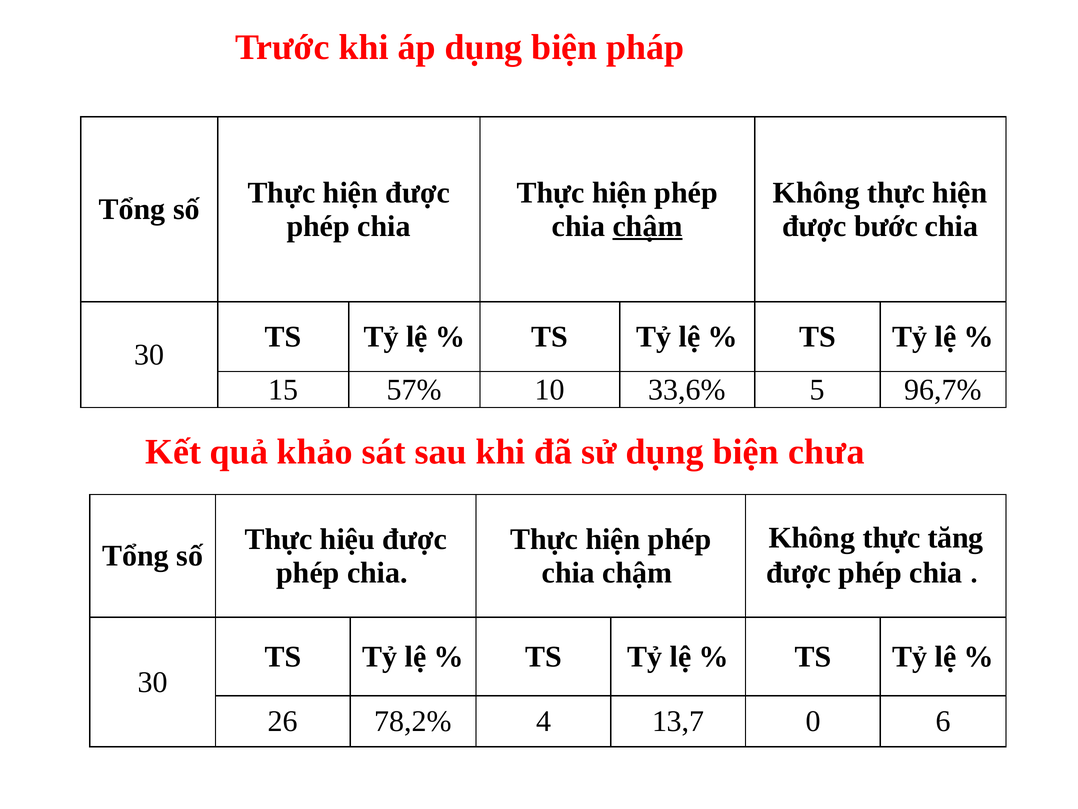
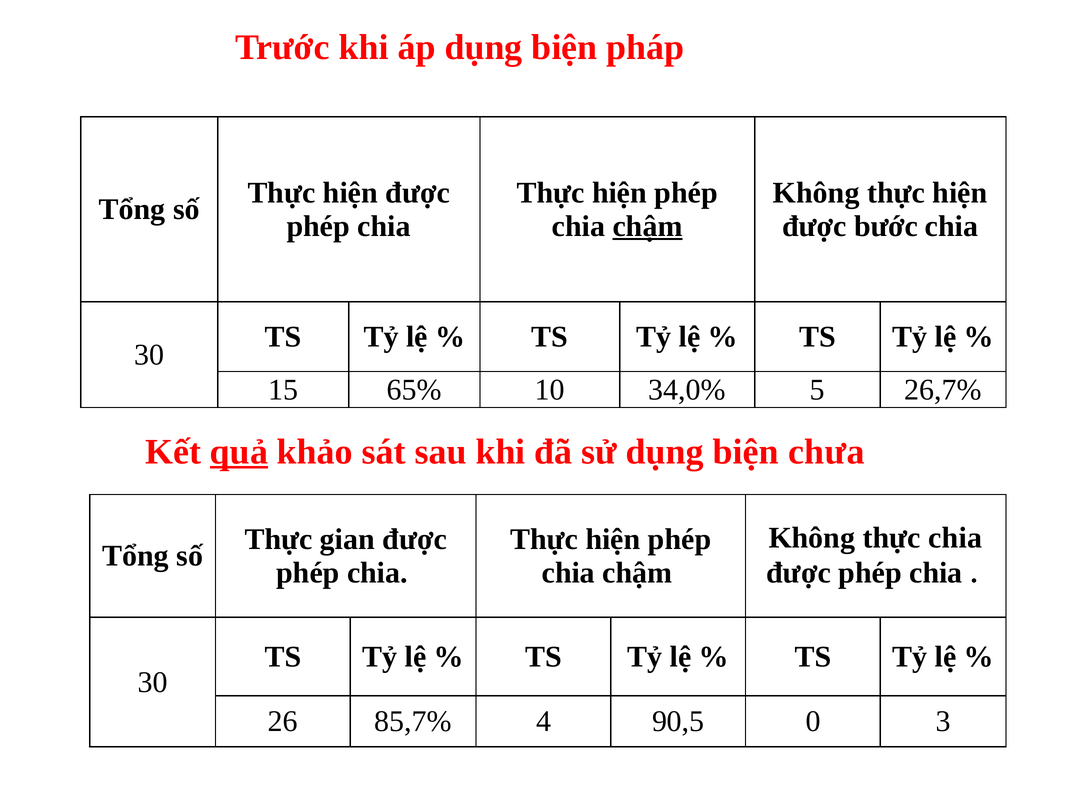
57%: 57% -> 65%
33,6%: 33,6% -> 34,0%
96,7%: 96,7% -> 26,7%
quả underline: none -> present
thực tăng: tăng -> chia
hiệu: hiệu -> gian
78,2%: 78,2% -> 85,7%
13,7: 13,7 -> 90,5
6: 6 -> 3
